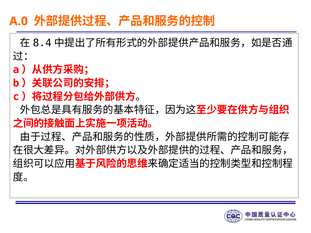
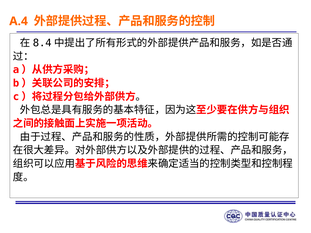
A.0: A.0 -> A.4
